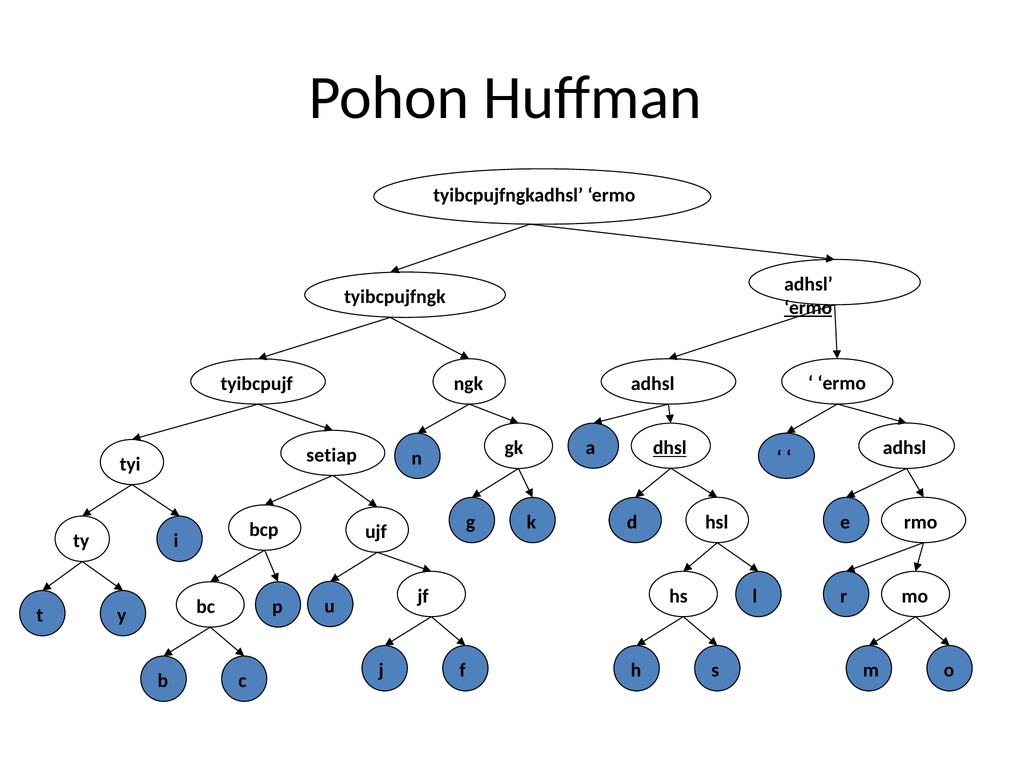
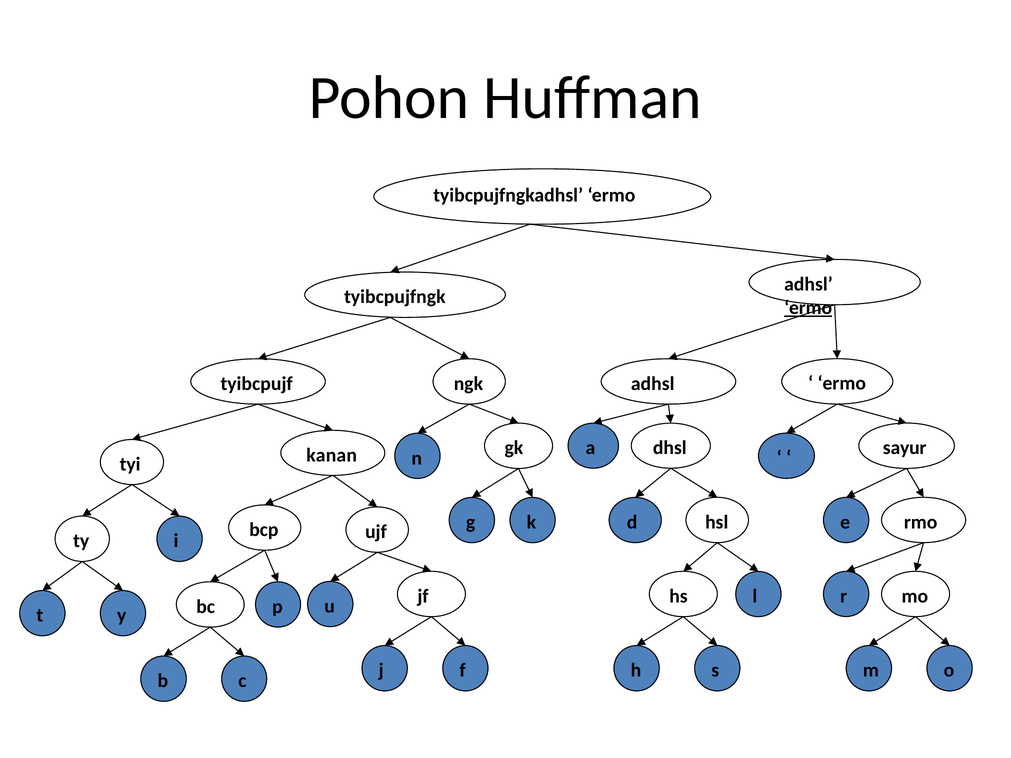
adhsl at (905, 448): adhsl -> sayur
dhsl underline: present -> none
setiap: setiap -> kanan
